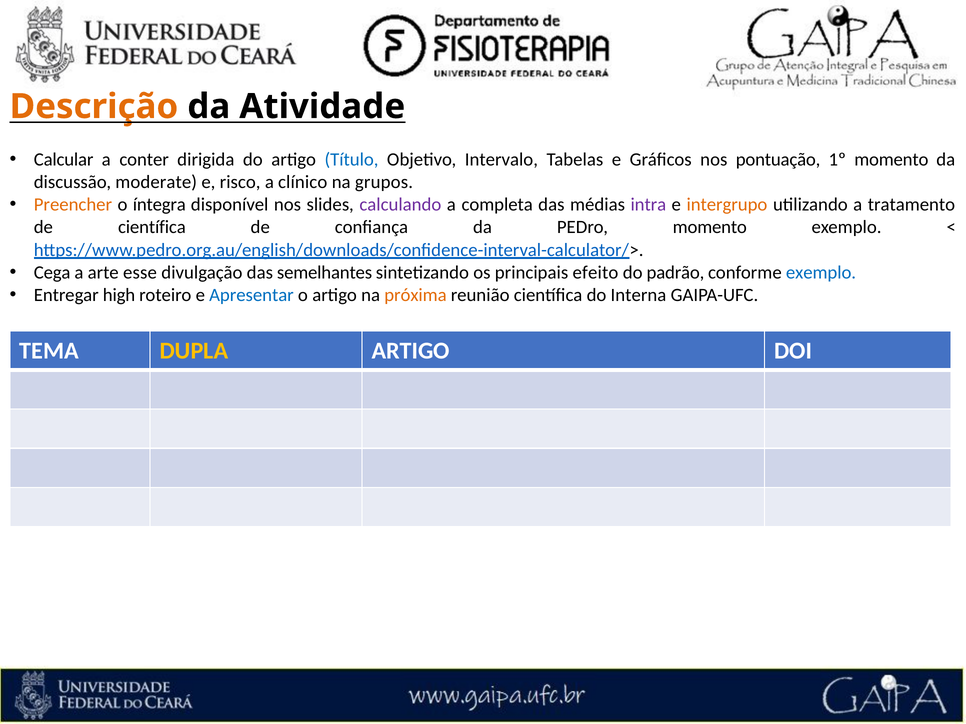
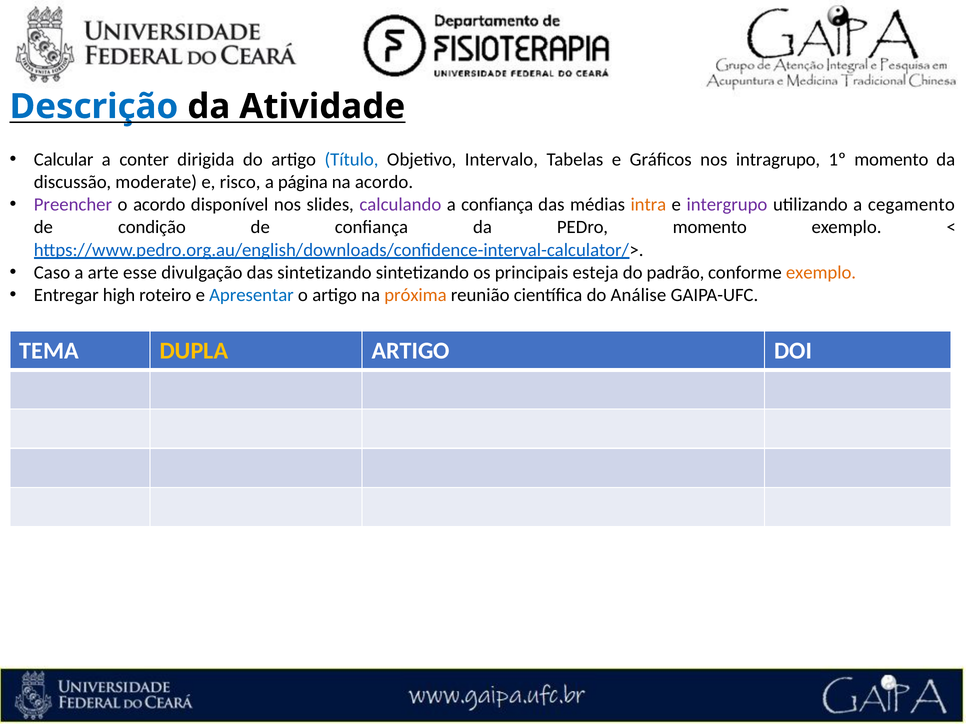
Descrição colour: orange -> blue
pontuação: pontuação -> intragrupo
clínico: clínico -> página
na grupos: grupos -> acordo
Preencher colour: orange -> purple
o íntegra: íntegra -> acordo
a completa: completa -> confiança
intra colour: purple -> orange
intergrupo colour: orange -> purple
tratamento: tratamento -> cegamento
de científica: científica -> condição
Cega: Cega -> Caso
das semelhantes: semelhantes -> sintetizando
efeito: efeito -> esteja
exemplo at (821, 273) colour: blue -> orange
Interna: Interna -> Análise
